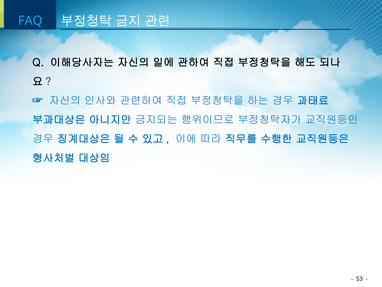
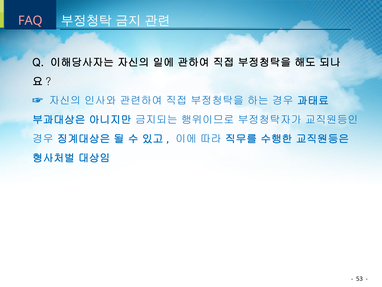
FAQ colour: light blue -> pink
